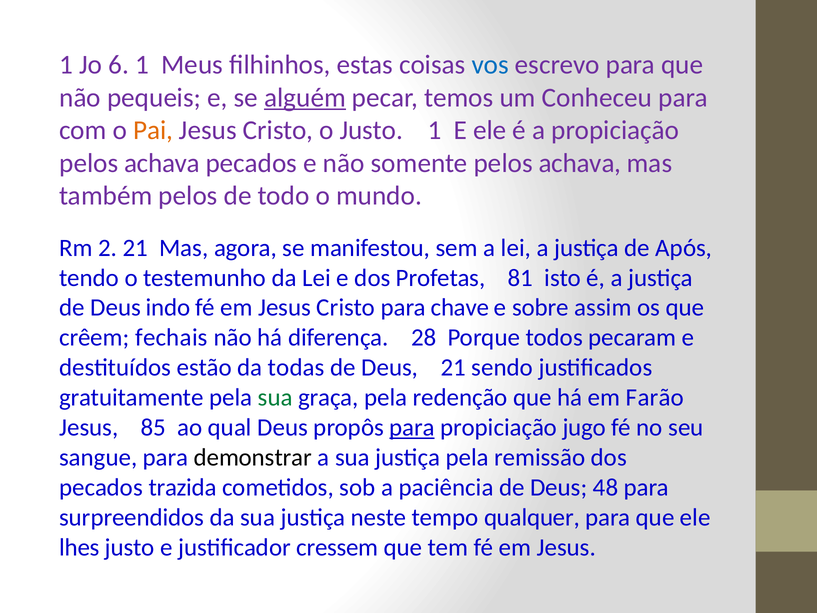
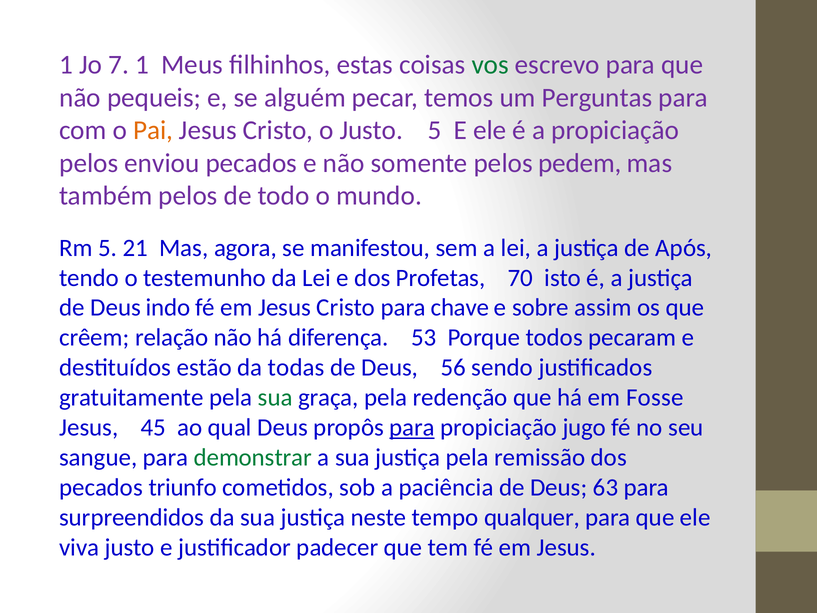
6: 6 -> 7
vos colour: blue -> green
alguém underline: present -> none
Conheceu: Conheceu -> Perguntas
Justo 1: 1 -> 5
achava at (162, 163): achava -> enviou
somente pelos achava: achava -> pedem
Rm 2: 2 -> 5
81: 81 -> 70
fechais: fechais -> relação
28: 28 -> 53
Deus 21: 21 -> 56
Farão: Farão -> Fosse
85: 85 -> 45
demonstrar colour: black -> green
trazida: trazida -> triunfo
48: 48 -> 63
lhes: lhes -> viva
cressem: cressem -> padecer
